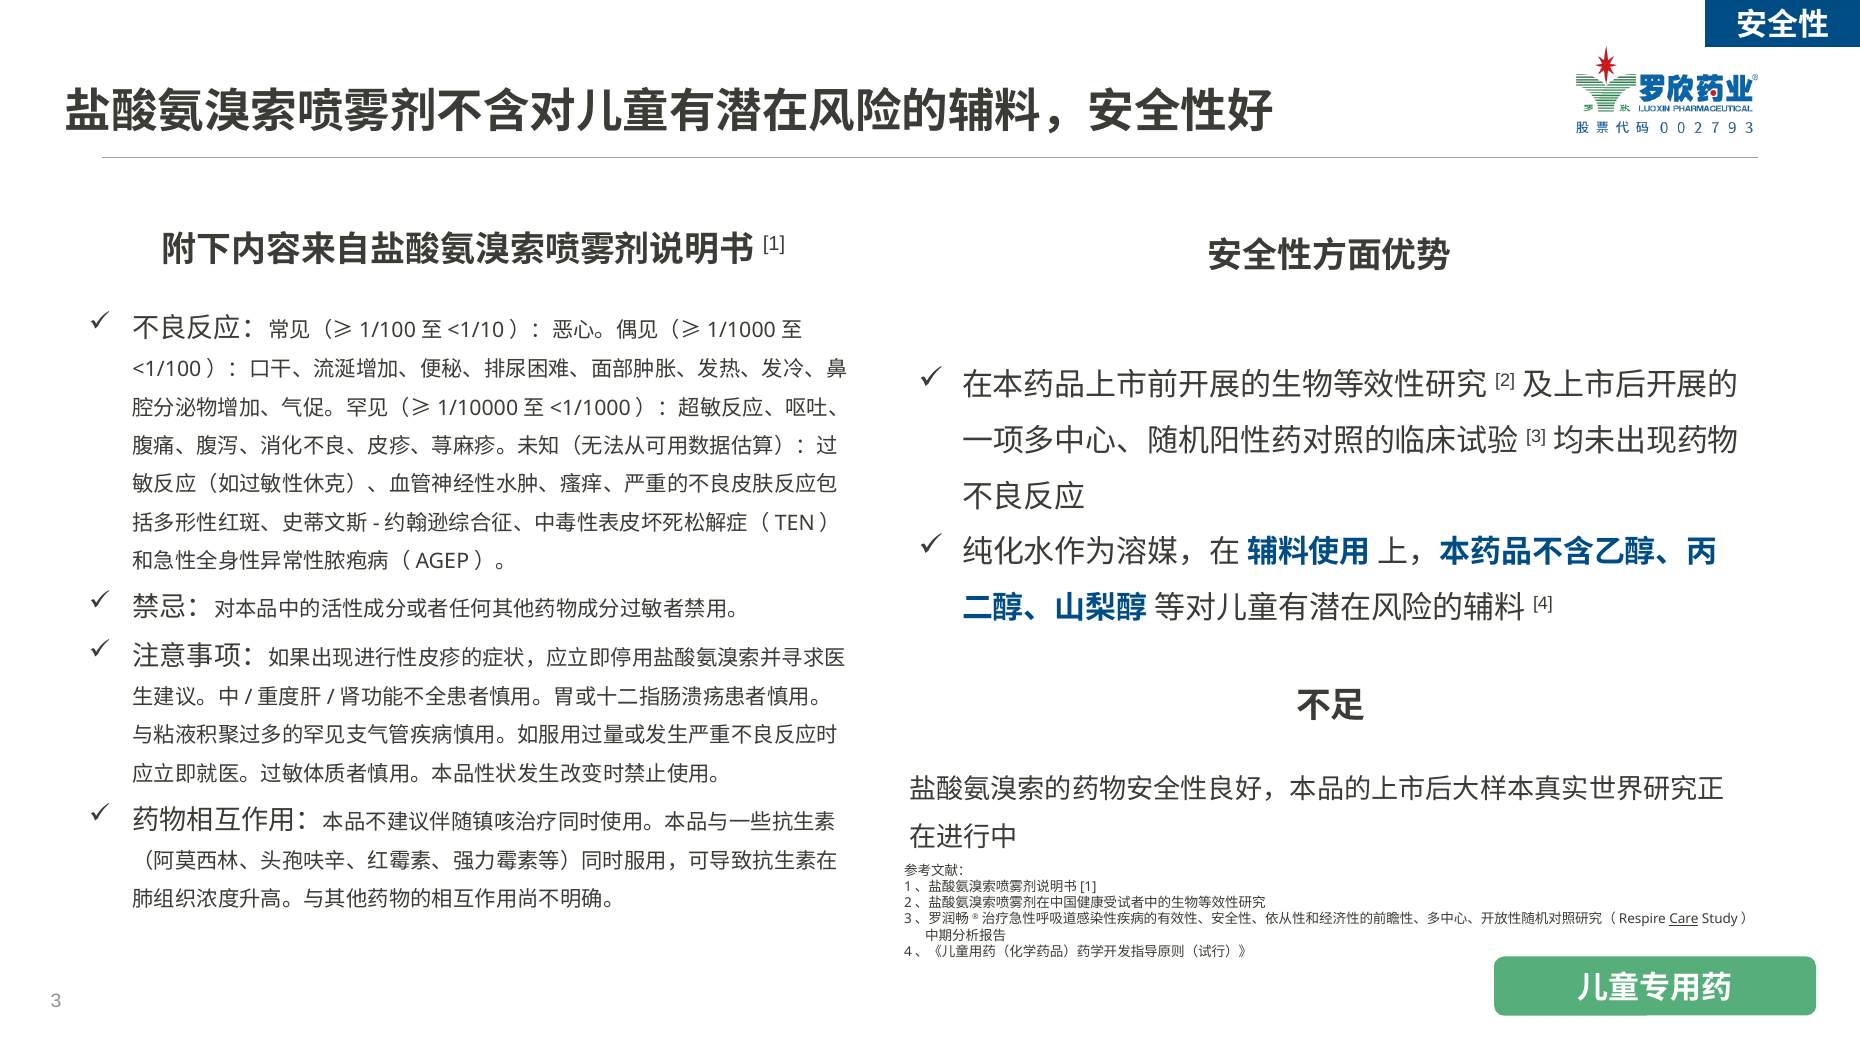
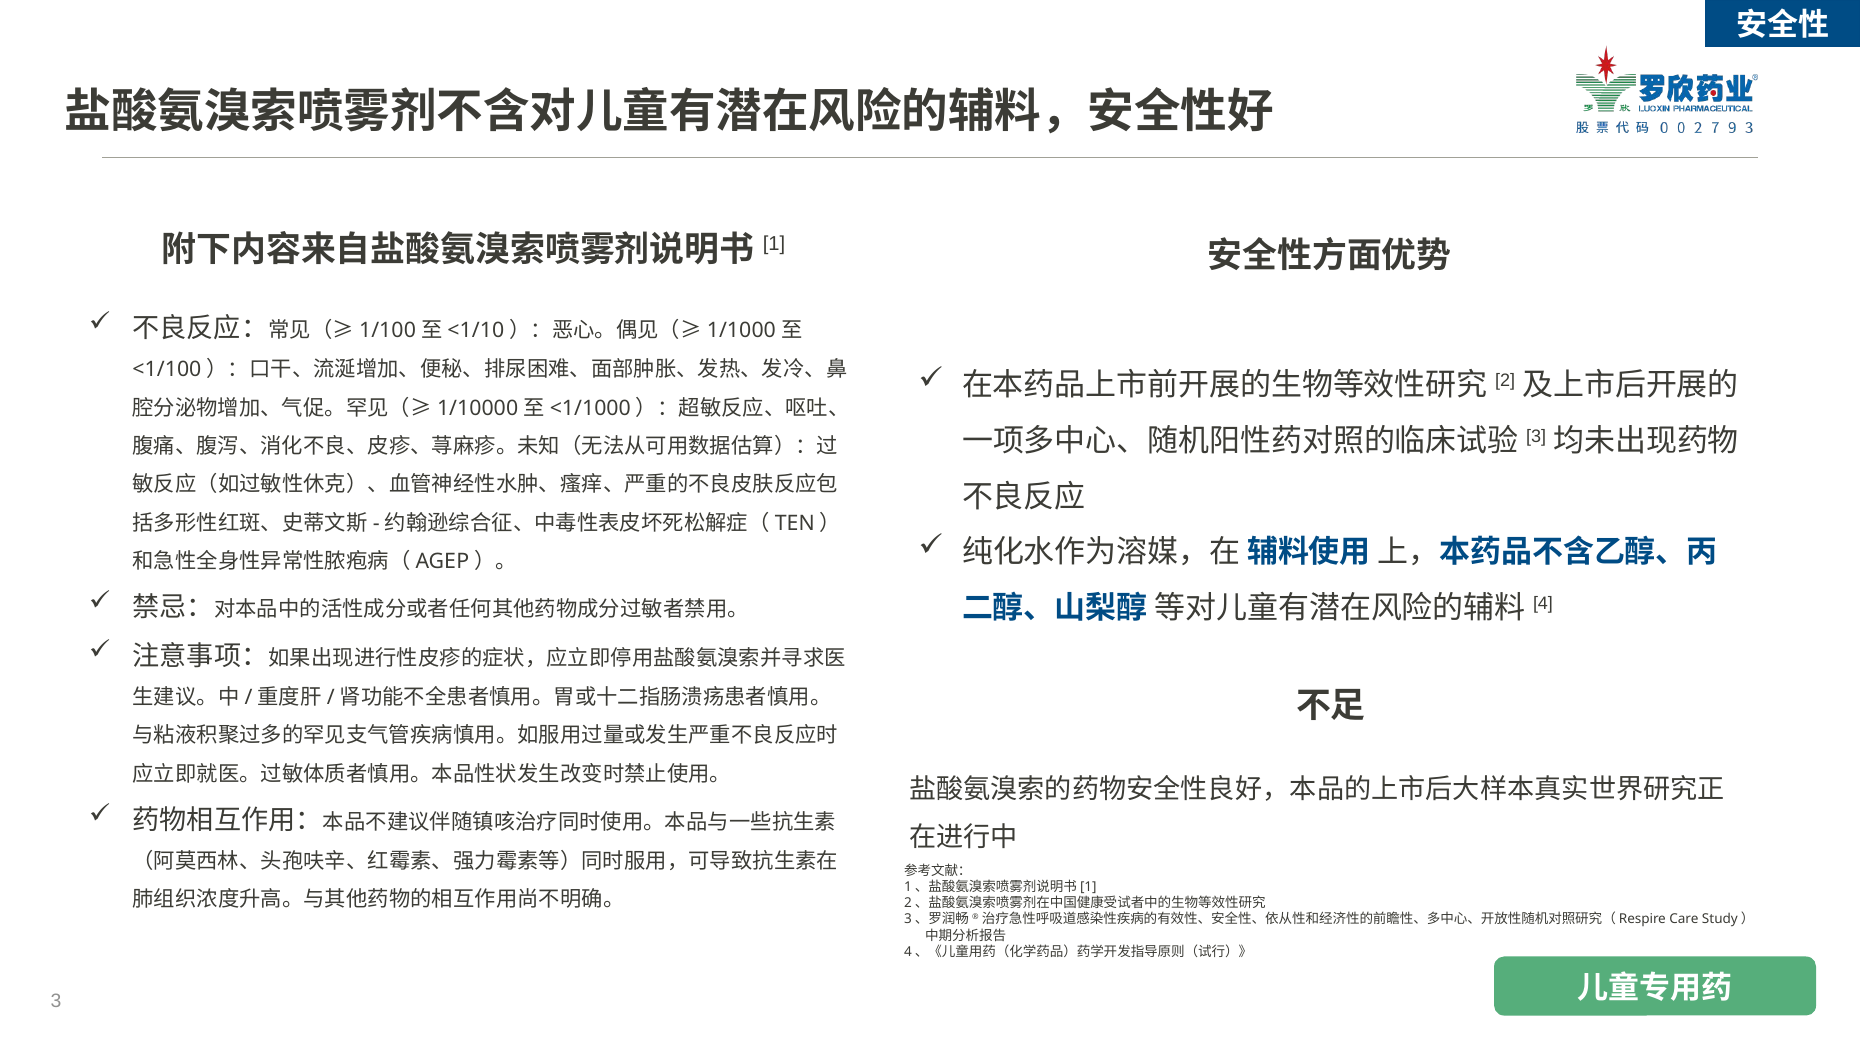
Care underline: present -> none
